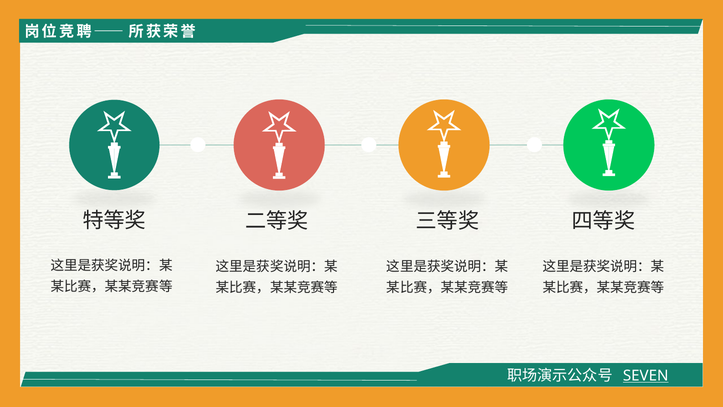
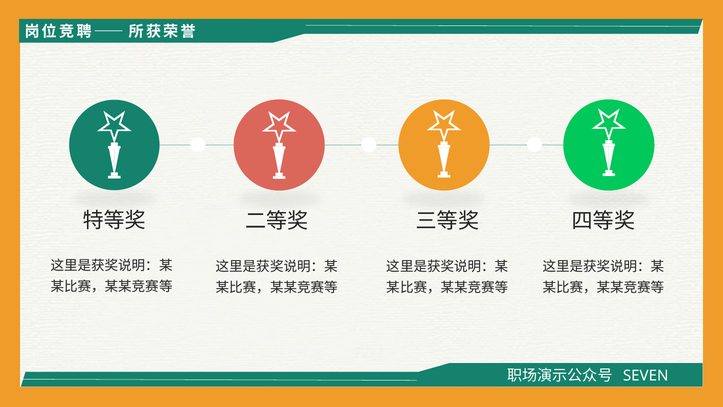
SEVEN underline: present -> none
